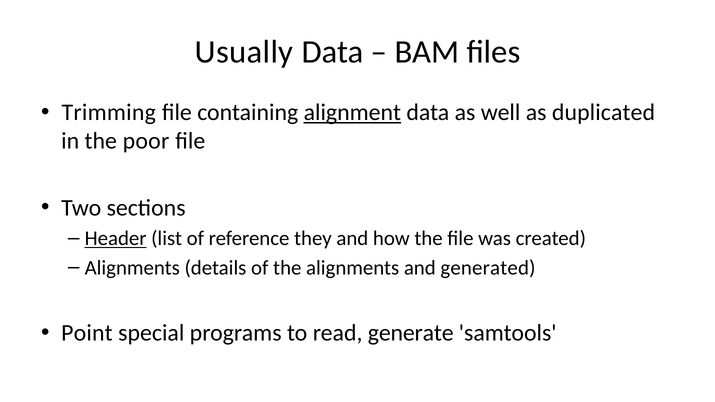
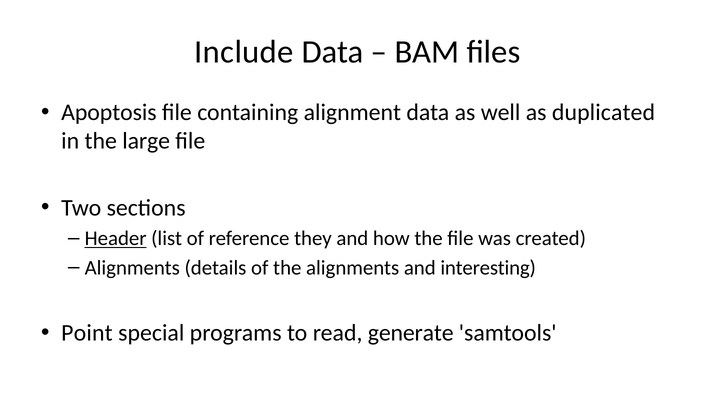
Usually: Usually -> Include
Trimming: Trimming -> Apoptosis
alignment underline: present -> none
poor: poor -> large
generated: generated -> interesting
